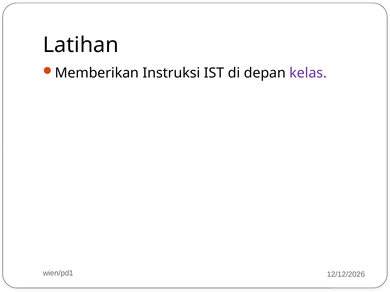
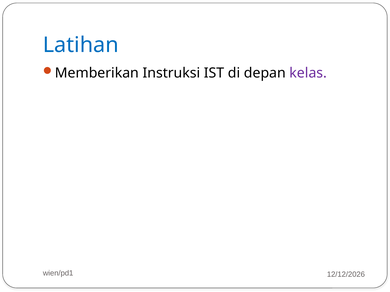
Latihan colour: black -> blue
